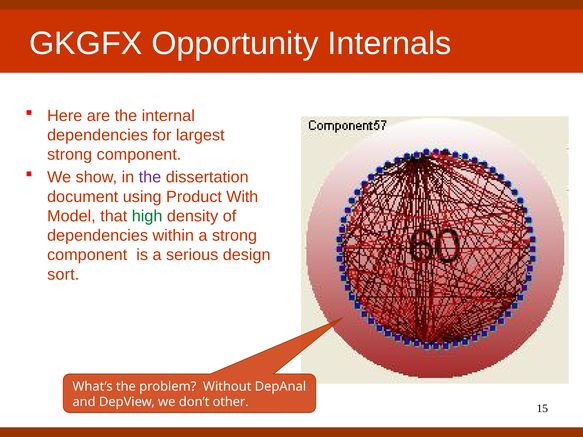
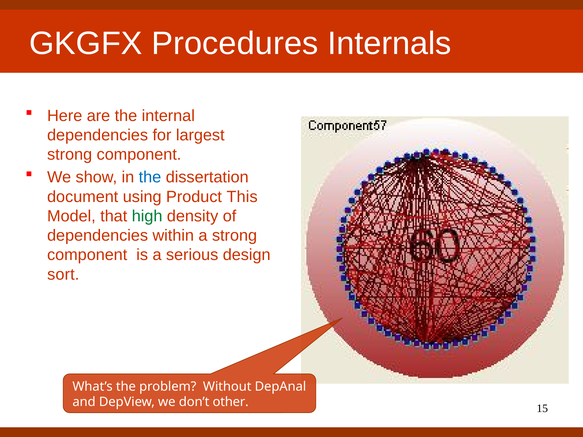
Opportunity: Opportunity -> Procedures
the at (150, 177) colour: purple -> blue
With: With -> This
